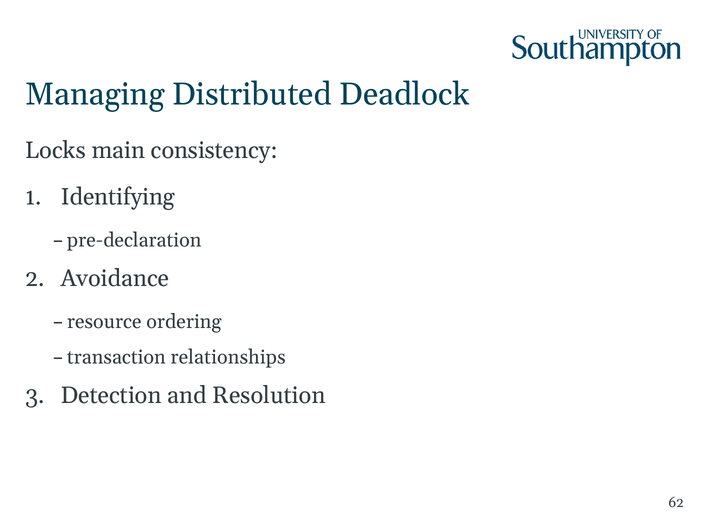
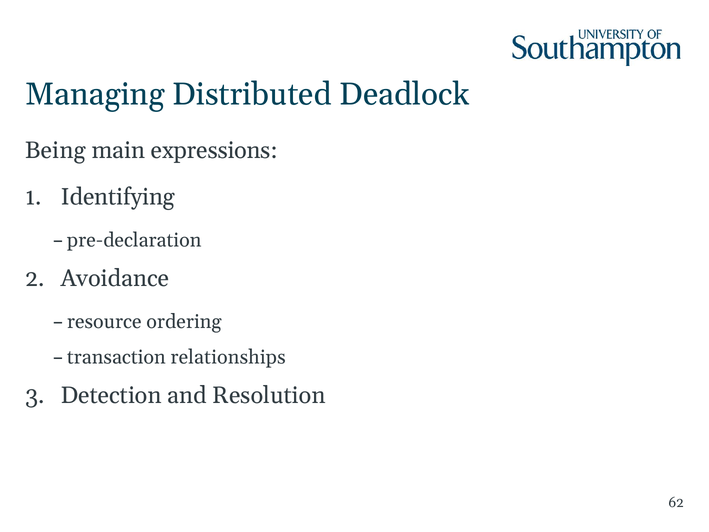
Locks: Locks -> Being
consistency: consistency -> expressions
